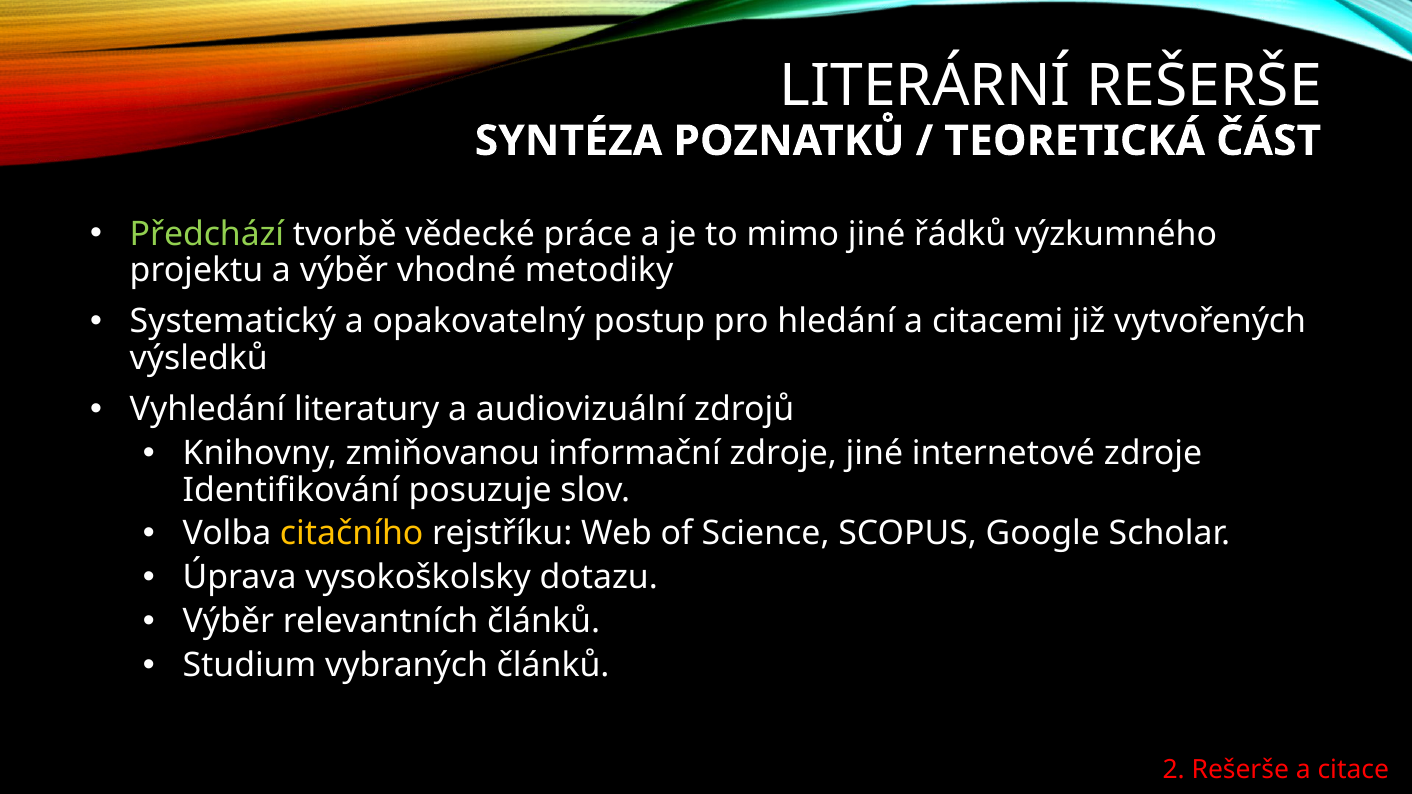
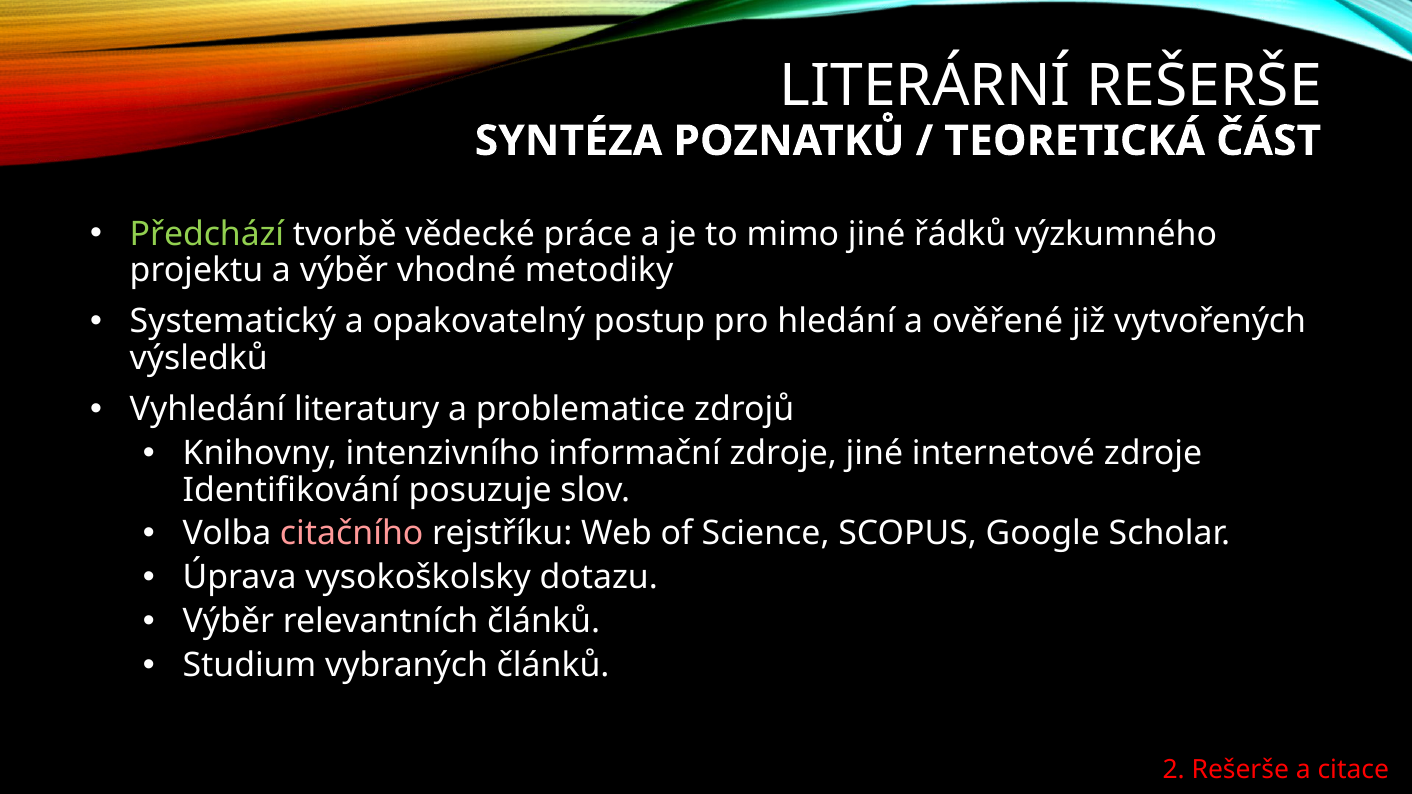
citacemi: citacemi -> ověřené
audiovizuální: audiovizuální -> problematice
zmiňovanou: zmiňovanou -> intenzivního
citačního colour: yellow -> pink
